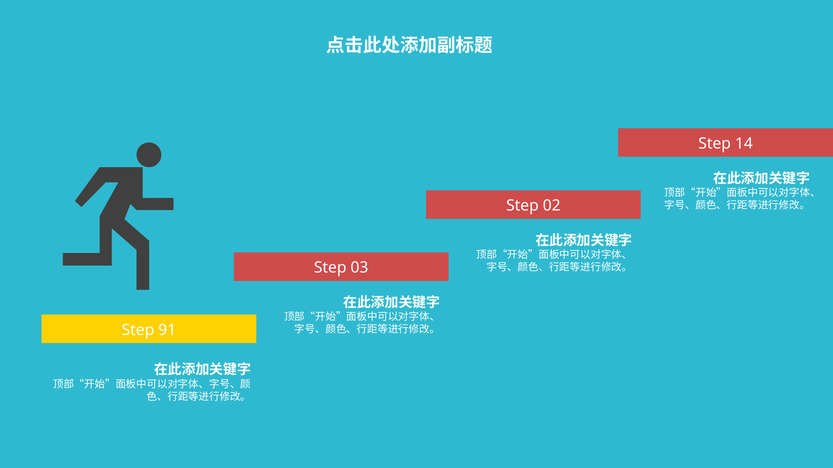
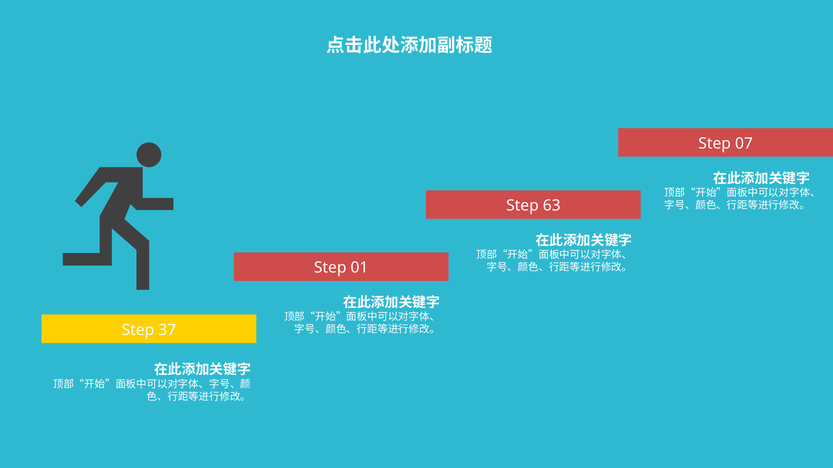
14: 14 -> 07
02: 02 -> 63
03: 03 -> 01
91: 91 -> 37
